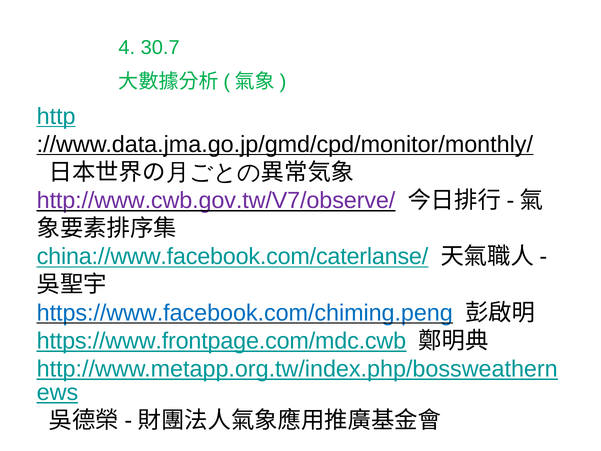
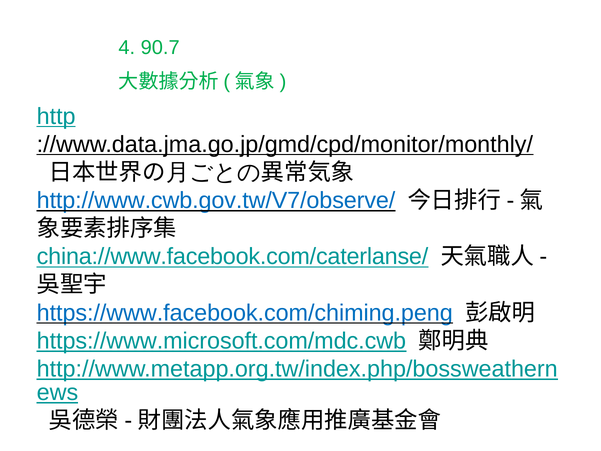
30.7: 30.7 -> 90.7
http://www.cwb.gov.tw/V7/observe/ colour: purple -> blue
https://www.frontpage.com/mdc.cwb: https://www.frontpage.com/mdc.cwb -> https://www.microsoft.com/mdc.cwb
